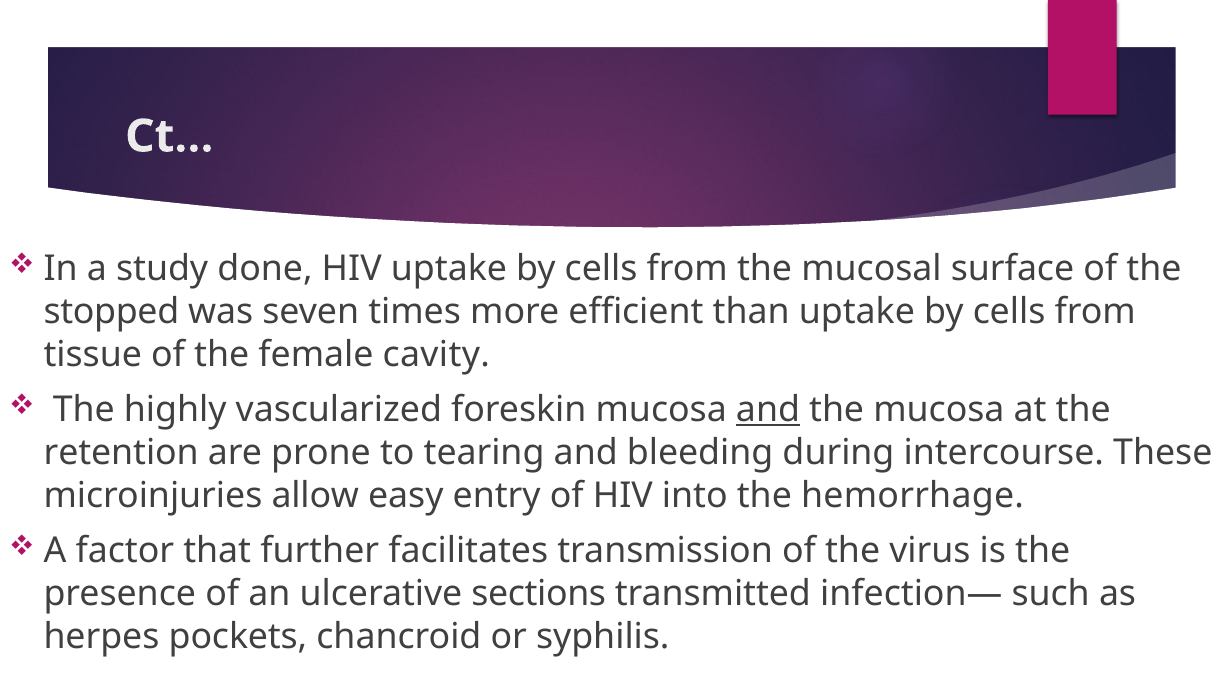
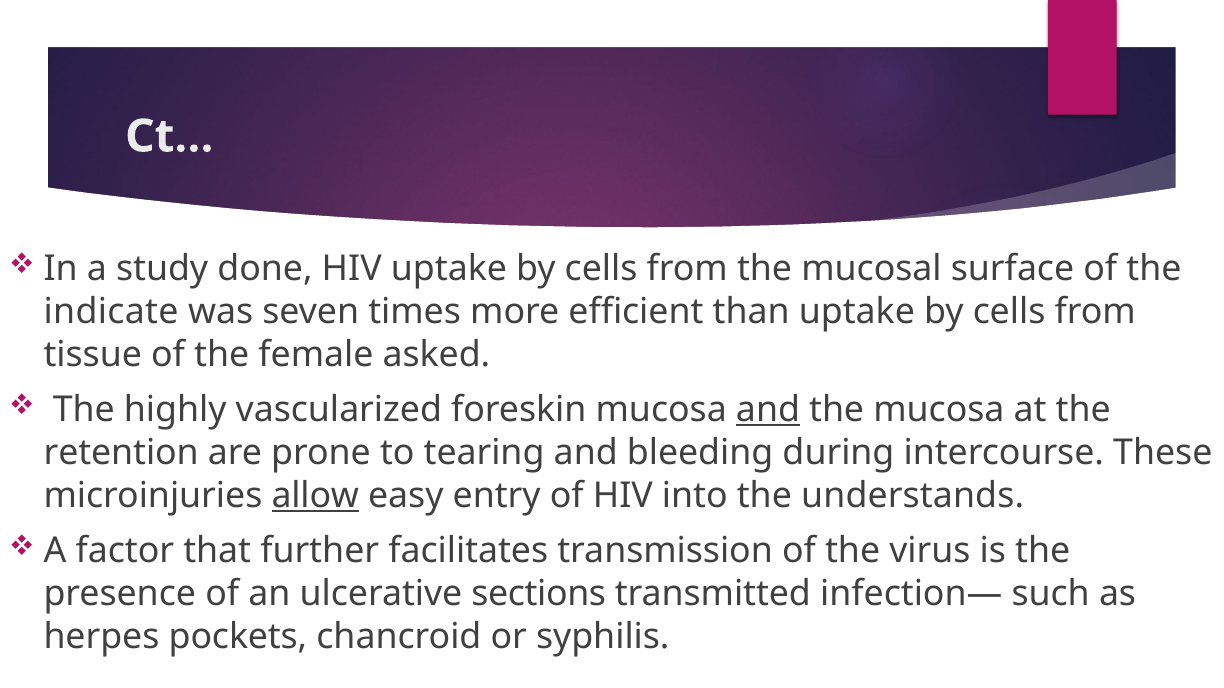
stopped: stopped -> indicate
cavity: cavity -> asked
allow underline: none -> present
hemorrhage: hemorrhage -> understands
